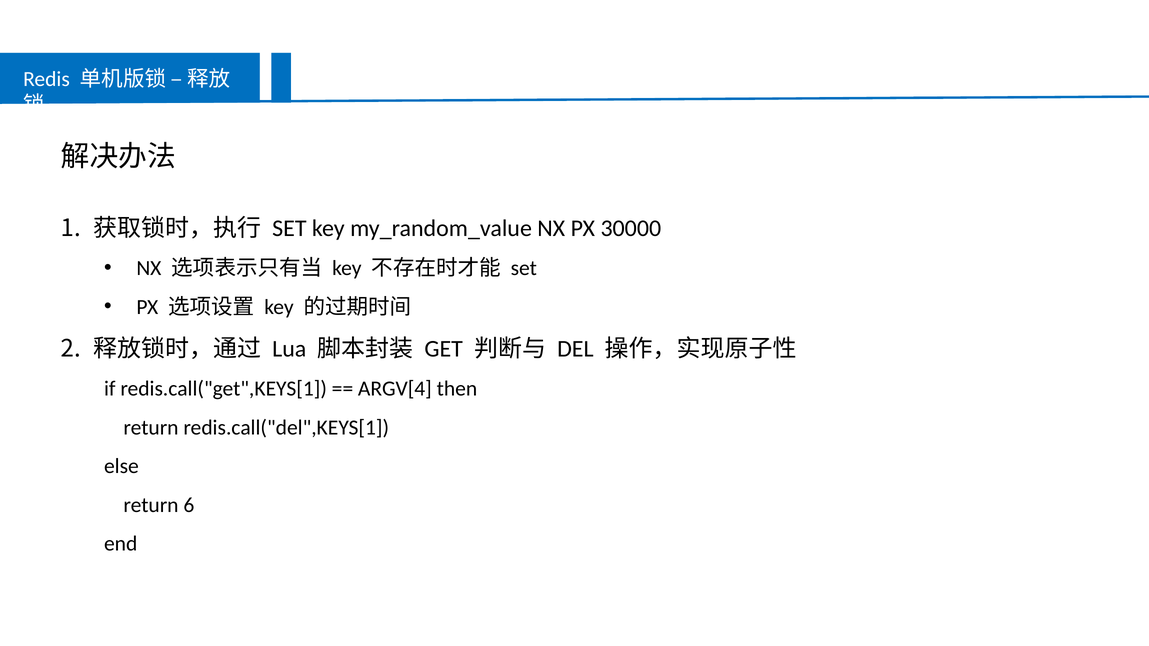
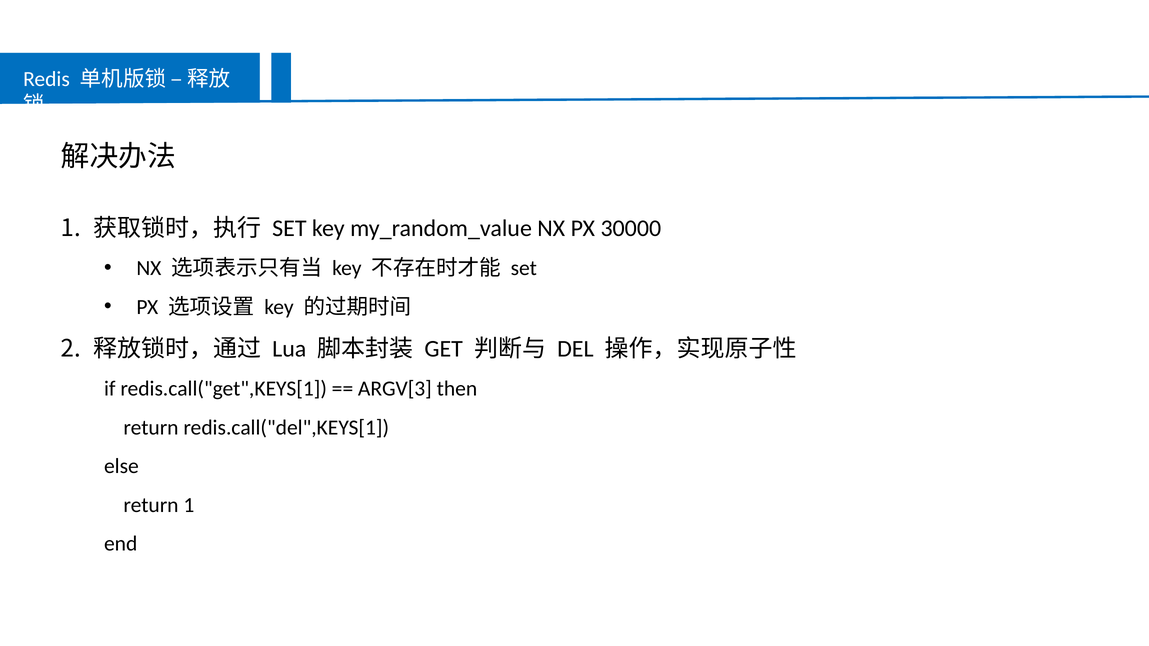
ARGV[4: ARGV[4 -> ARGV[3
return 6: 6 -> 1
